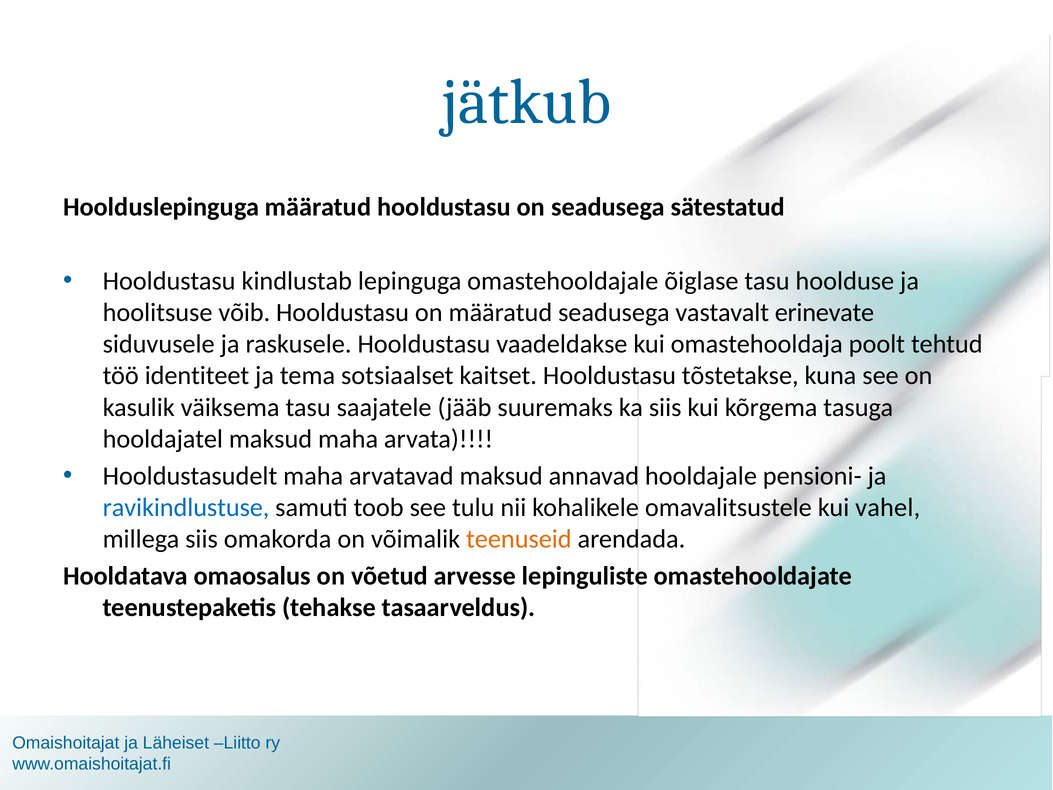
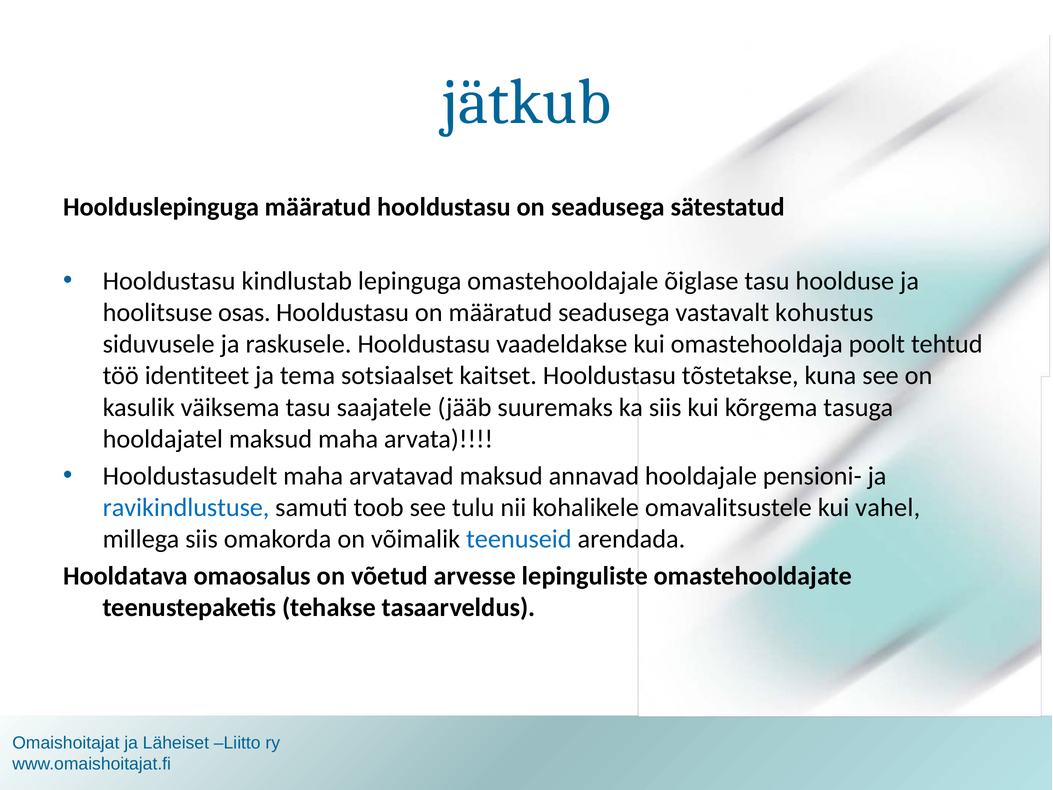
võib: võib -> osas
erinevate: erinevate -> kohustus
teenuseid colour: orange -> blue
